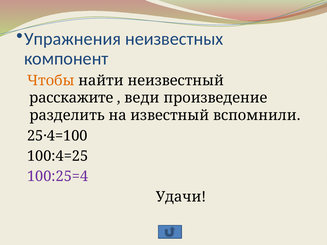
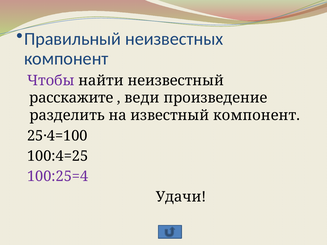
Упражнения: Упражнения -> Правильный
Чтобы colour: orange -> purple
известный вспомнили: вспомнили -> компонент
